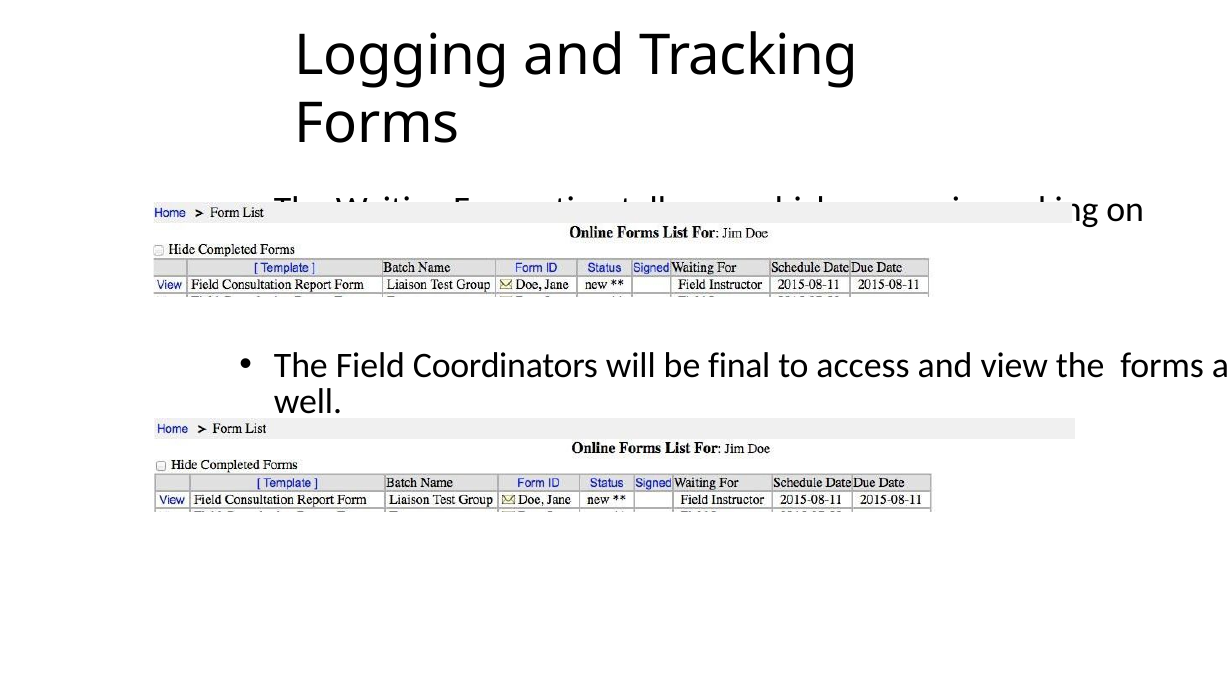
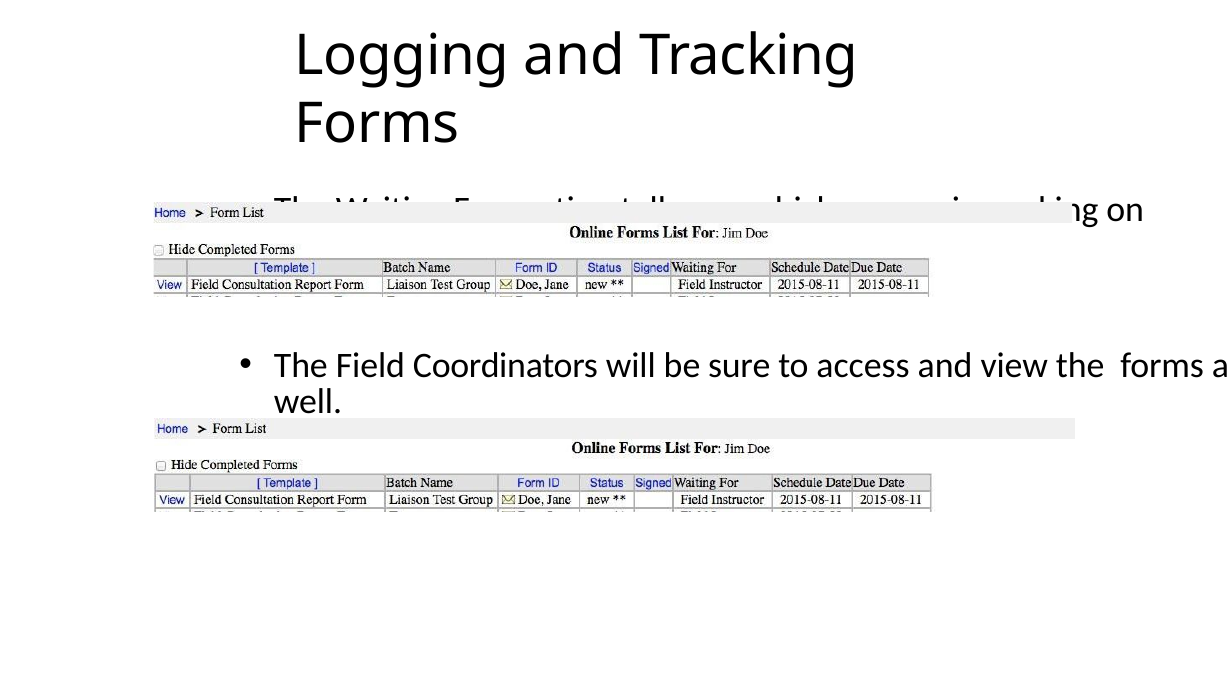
final: final -> sure
